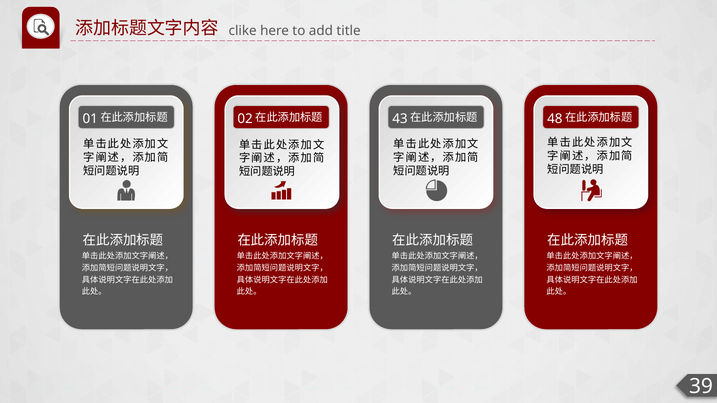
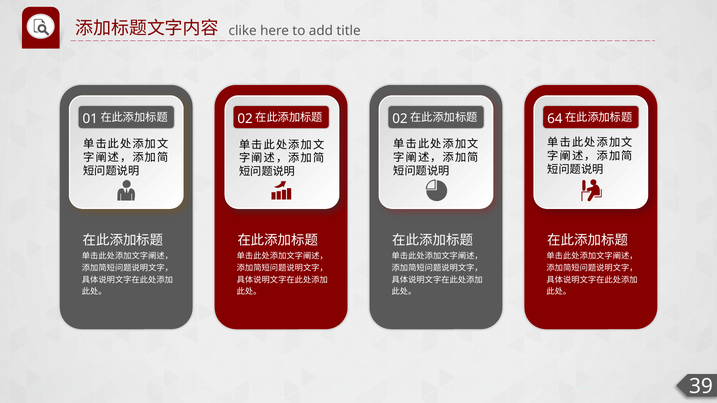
43 at (400, 119): 43 -> 02
48: 48 -> 64
